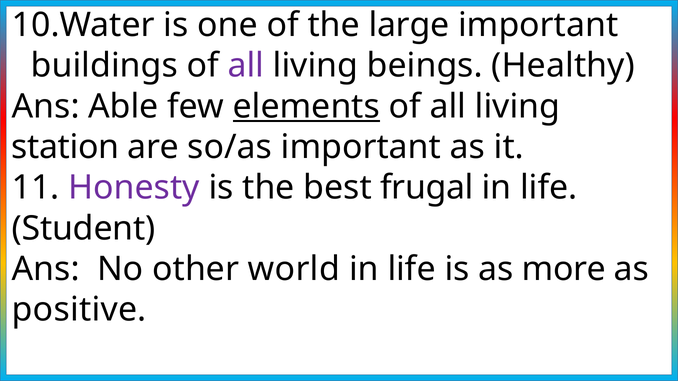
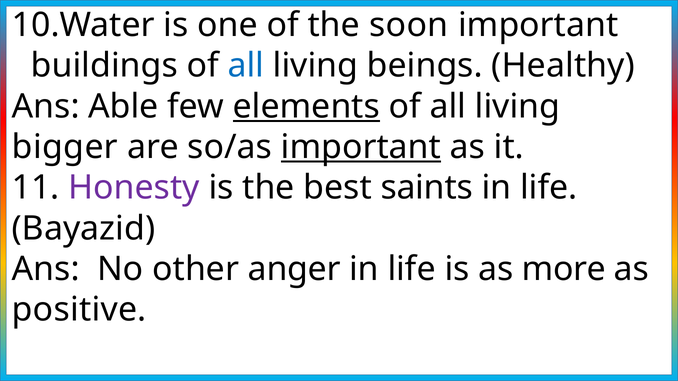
large: large -> soon
all at (246, 66) colour: purple -> blue
station: station -> bigger
important at (361, 147) underline: none -> present
frugal: frugal -> saints
Student: Student -> Bayazid
world: world -> anger
